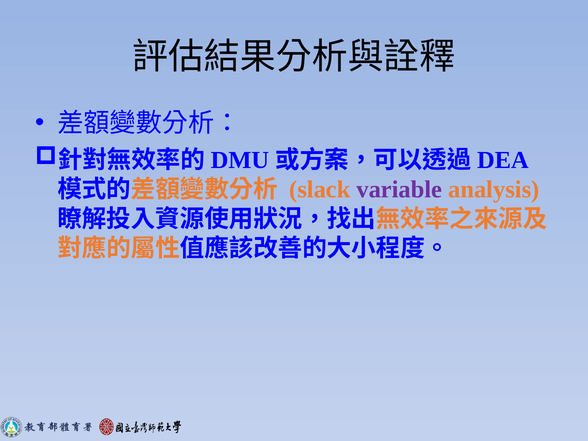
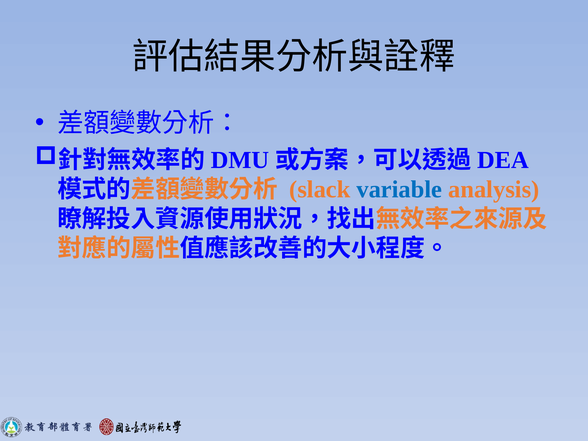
variable colour: purple -> blue
